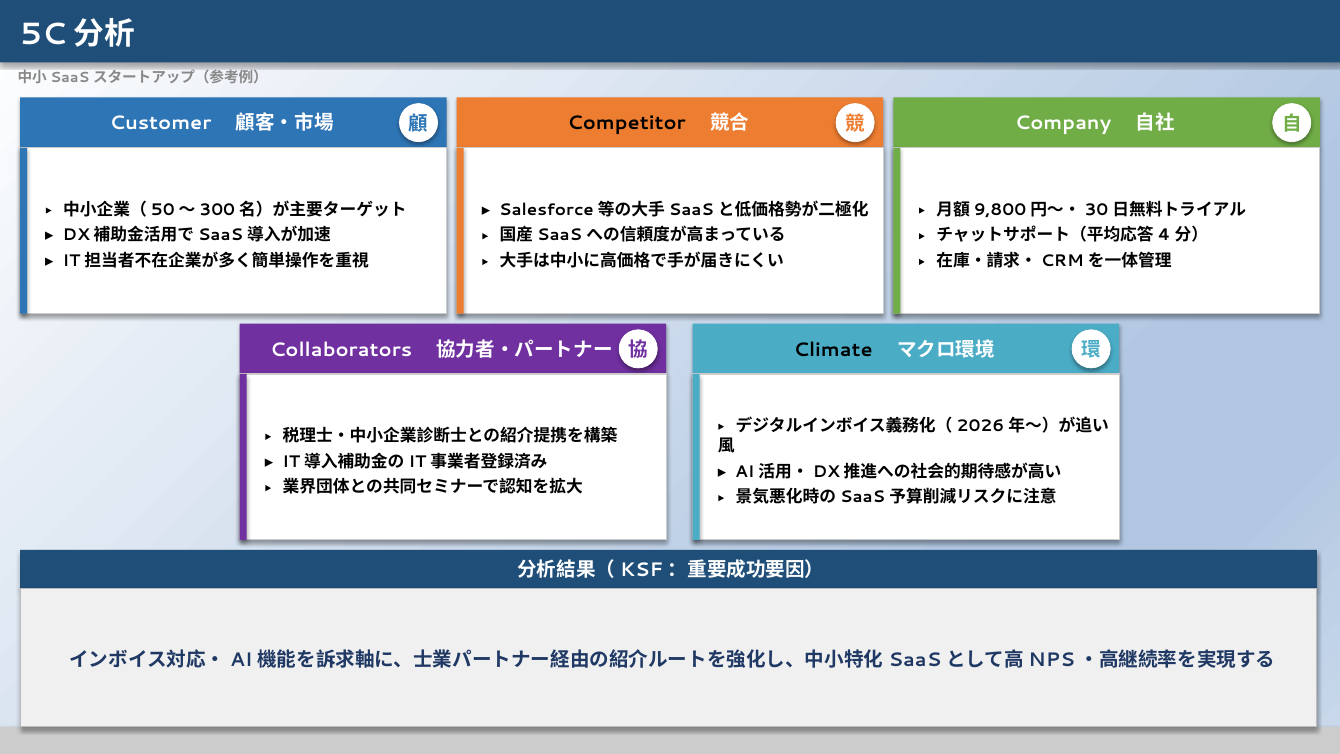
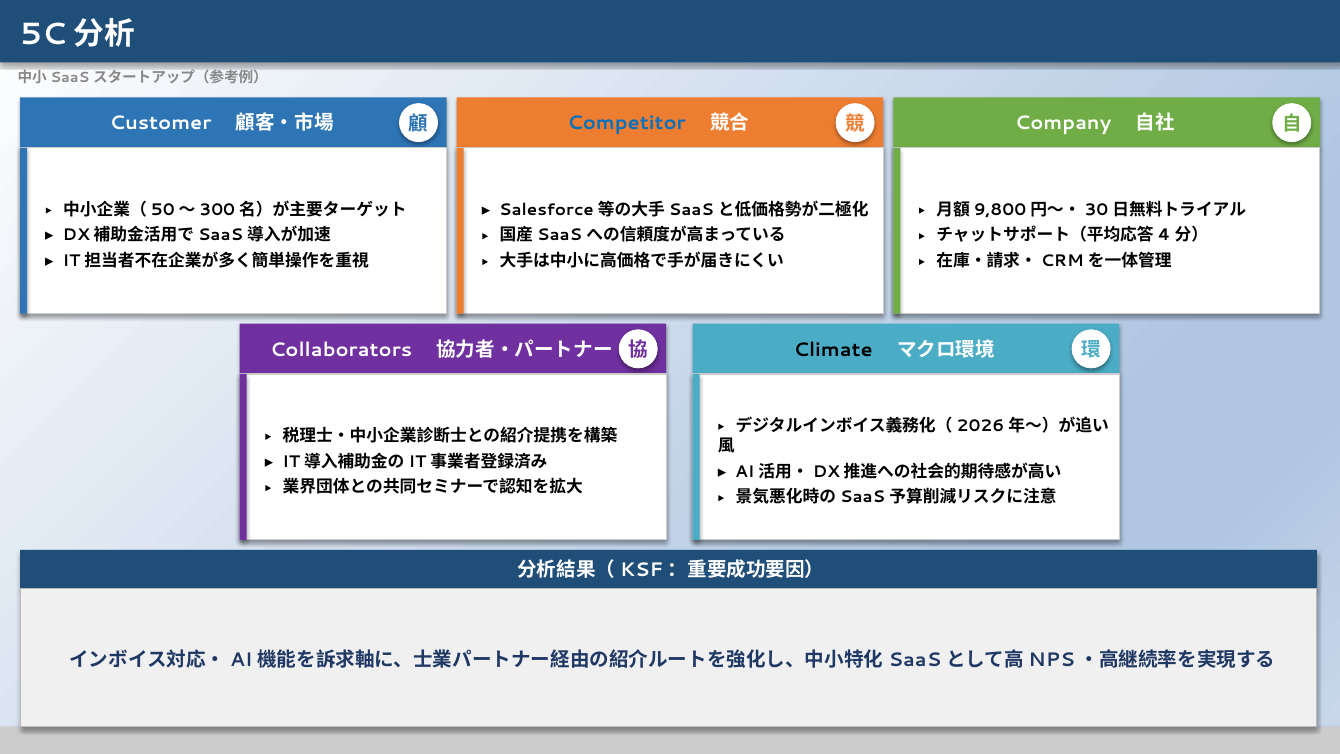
Competitor colour: black -> blue
